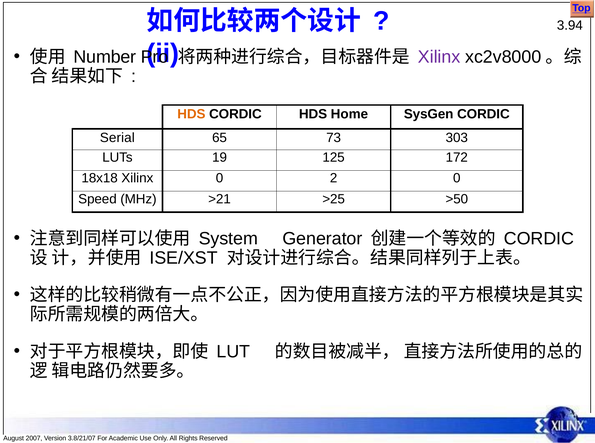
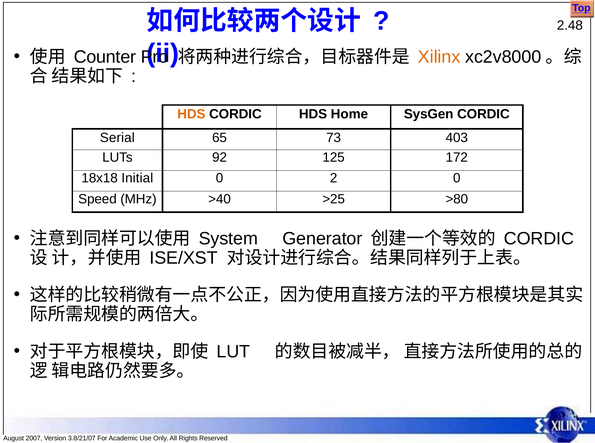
3.94: 3.94 -> 2.48
Number: Number -> Counter
Xilinx at (439, 57) colour: purple -> orange
303: 303 -> 403
19: 19 -> 92
18x18 Xilinx: Xilinx -> Initial
>21: >21 -> >40
>50: >50 -> >80
